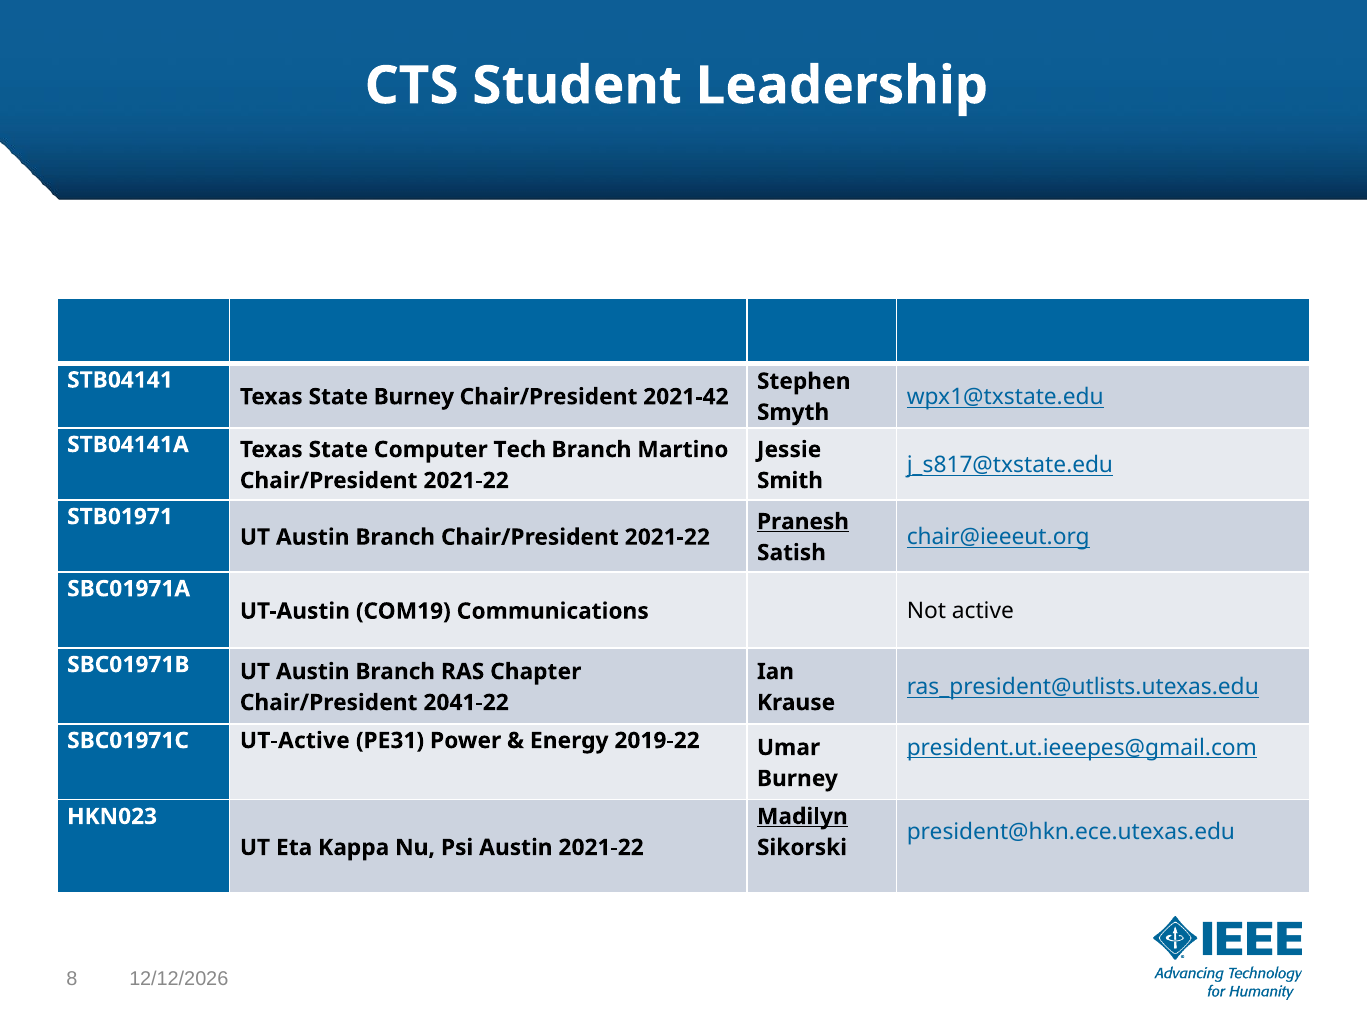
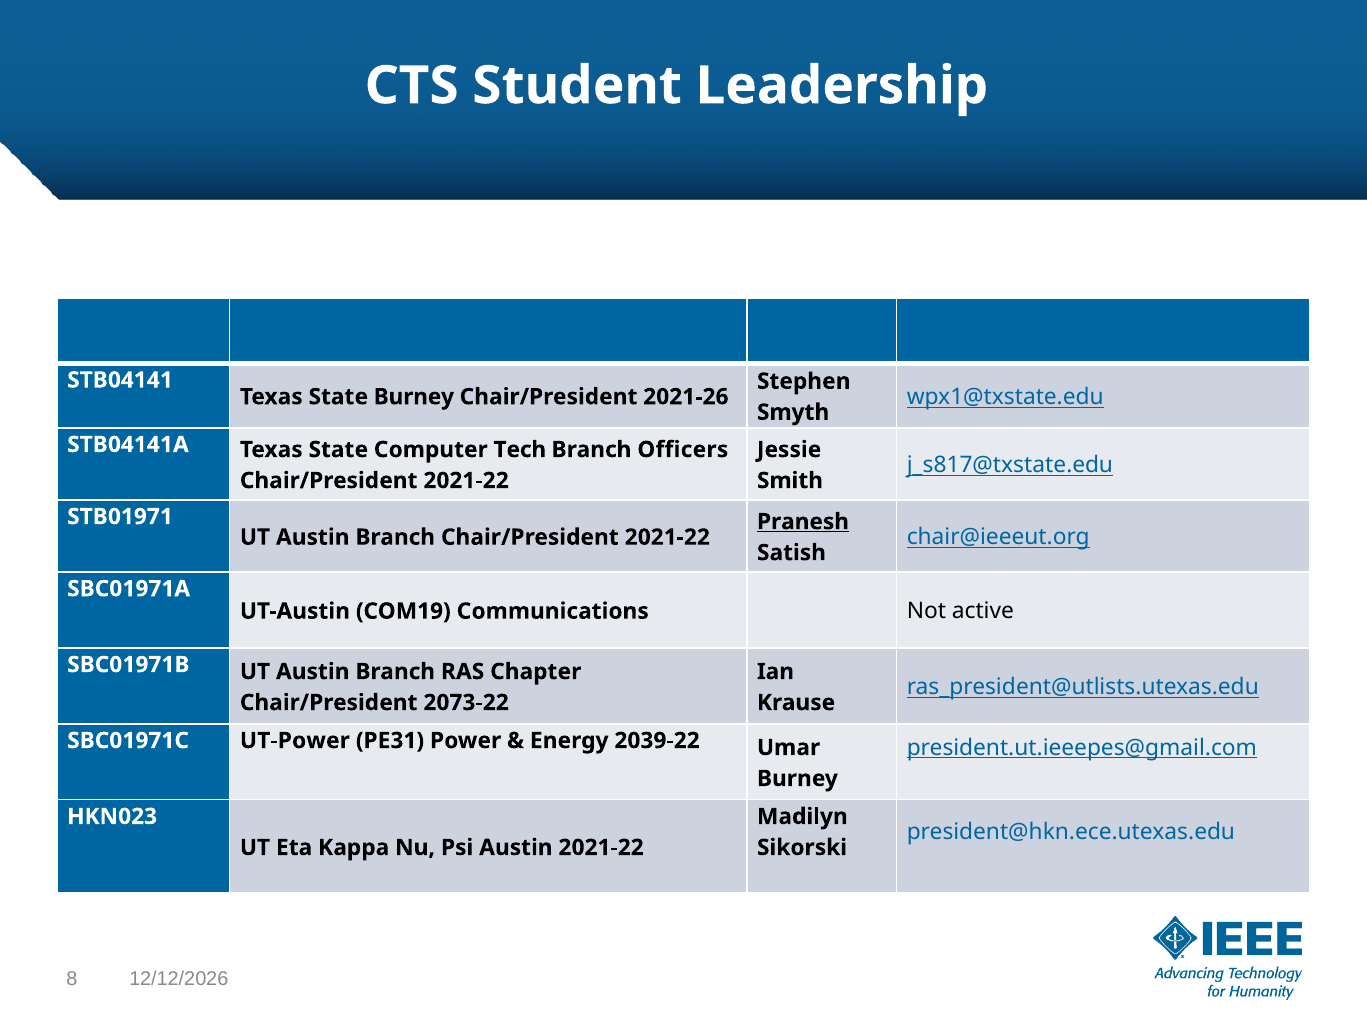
2021-42: 2021-42 -> 2021-26
Martino: Martino -> Officers
2041-22: 2041-22 -> 2073-22
UT-Active: UT-Active -> UT-Power
2019-22: 2019-22 -> 2039-22
Madilyn underline: present -> none
